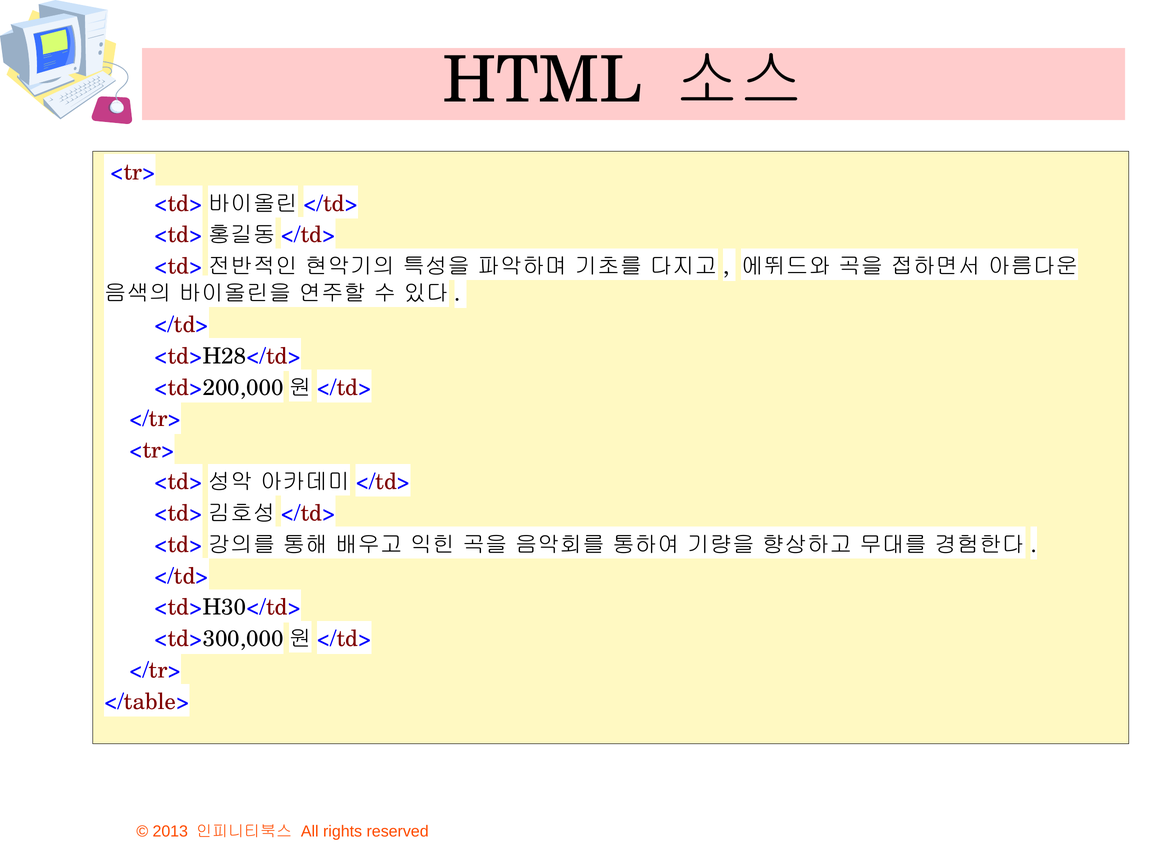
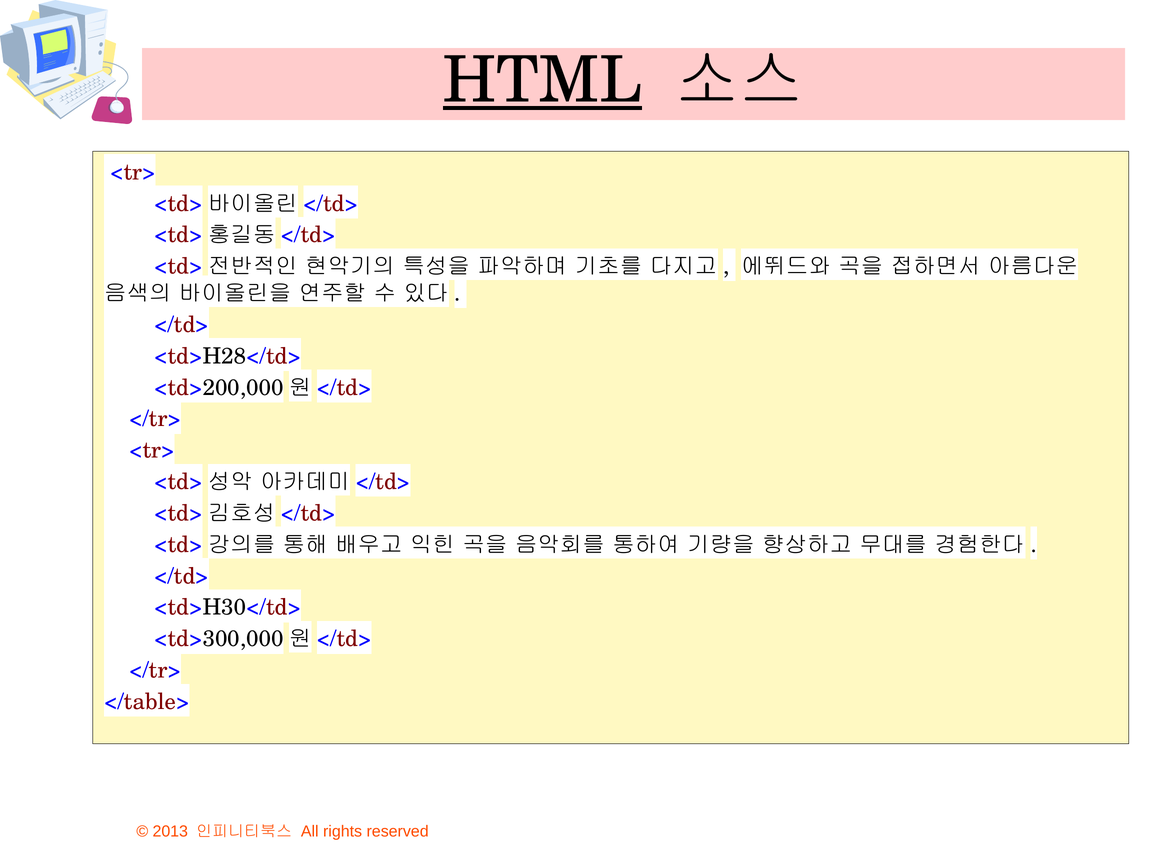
HTML underline: none -> present
